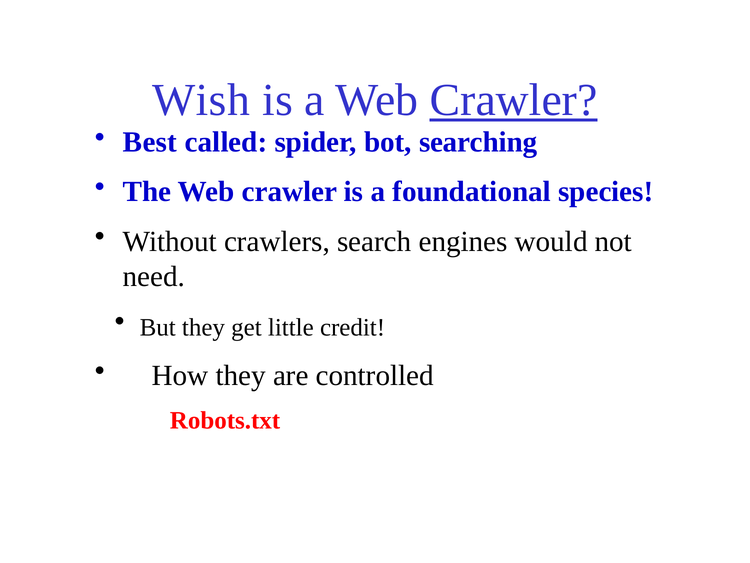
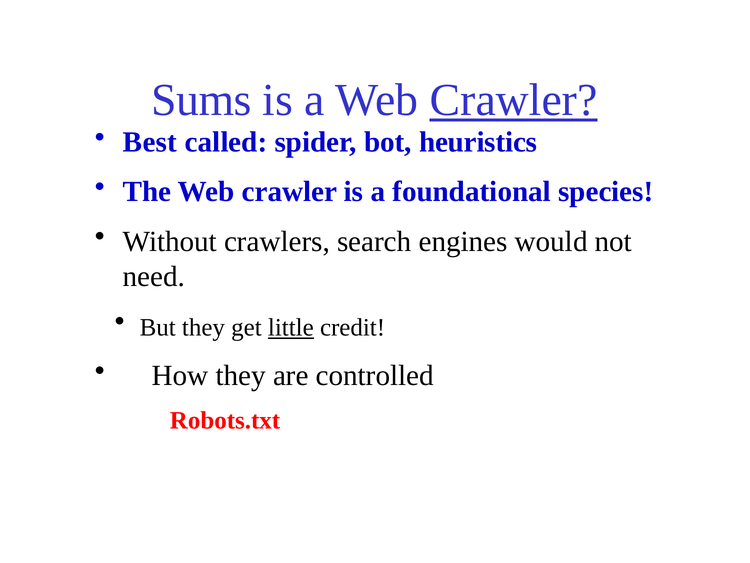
Wish: Wish -> Sums
searching: searching -> heuristics
little underline: none -> present
